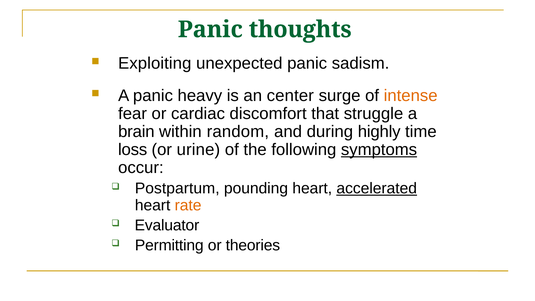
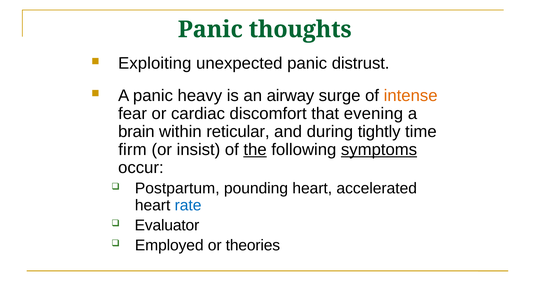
sadism: sadism -> distrust
center: center -> airway
struggle: struggle -> evening
random: random -> reticular
highly: highly -> tightly
loss: loss -> firm
urine: urine -> insist
the underline: none -> present
accelerated underline: present -> none
rate colour: orange -> blue
Permitting: Permitting -> Employed
